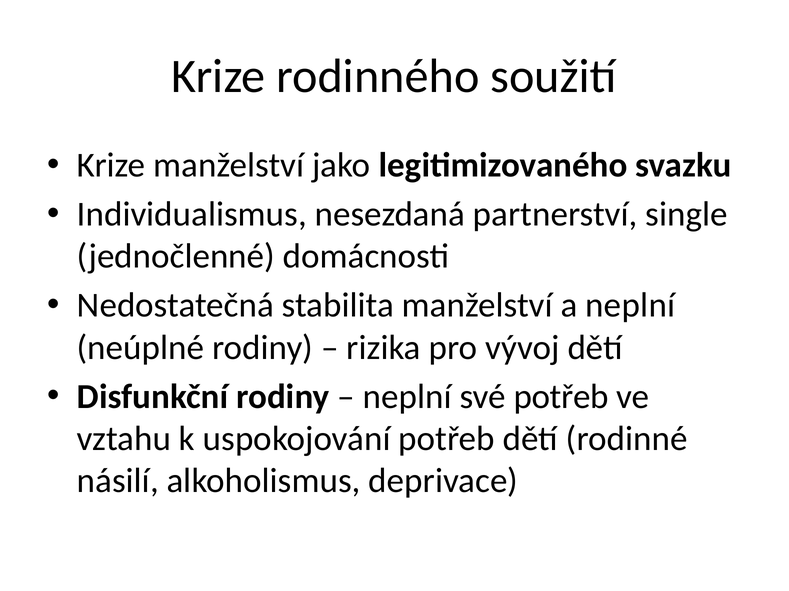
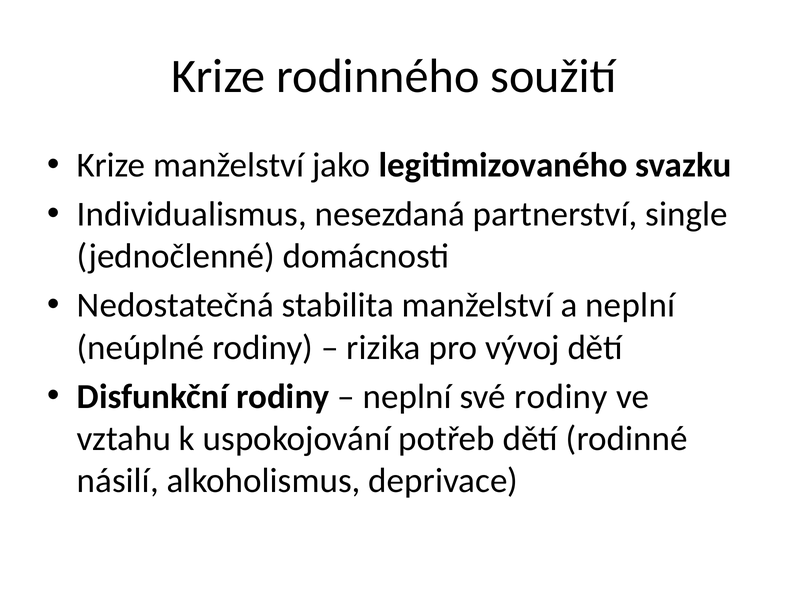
své potřeb: potřeb -> rodiny
